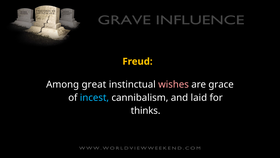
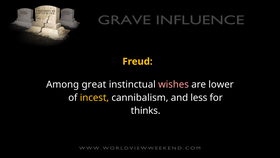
grace: grace -> lower
incest colour: light blue -> yellow
laid: laid -> less
